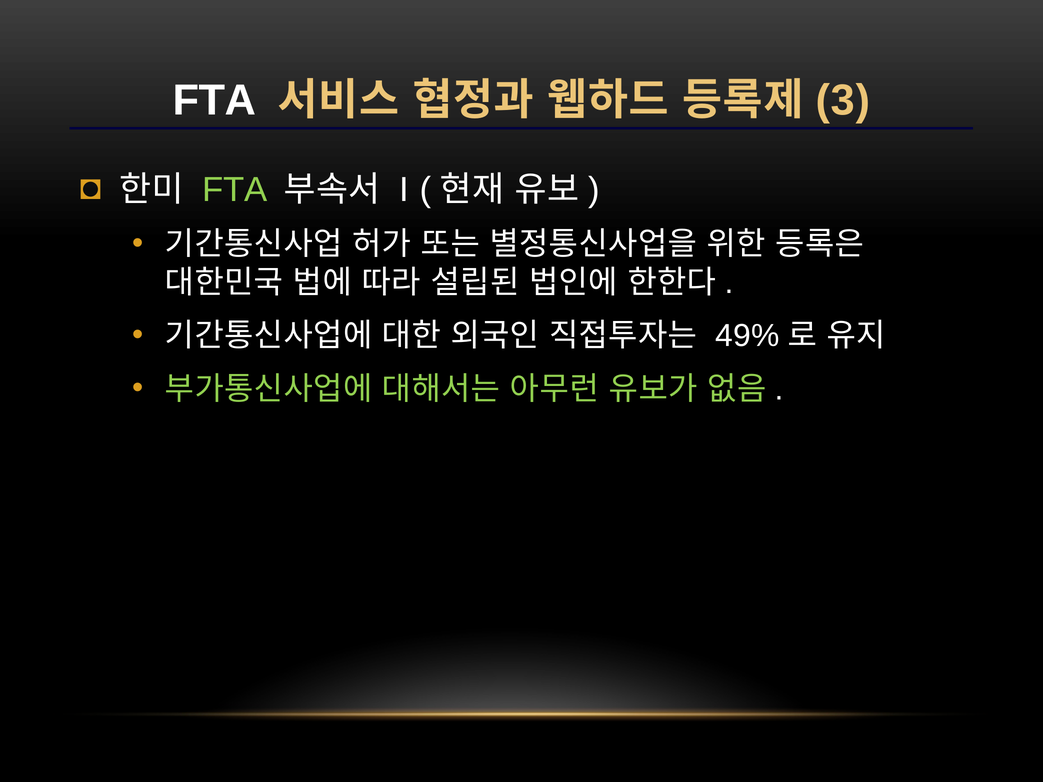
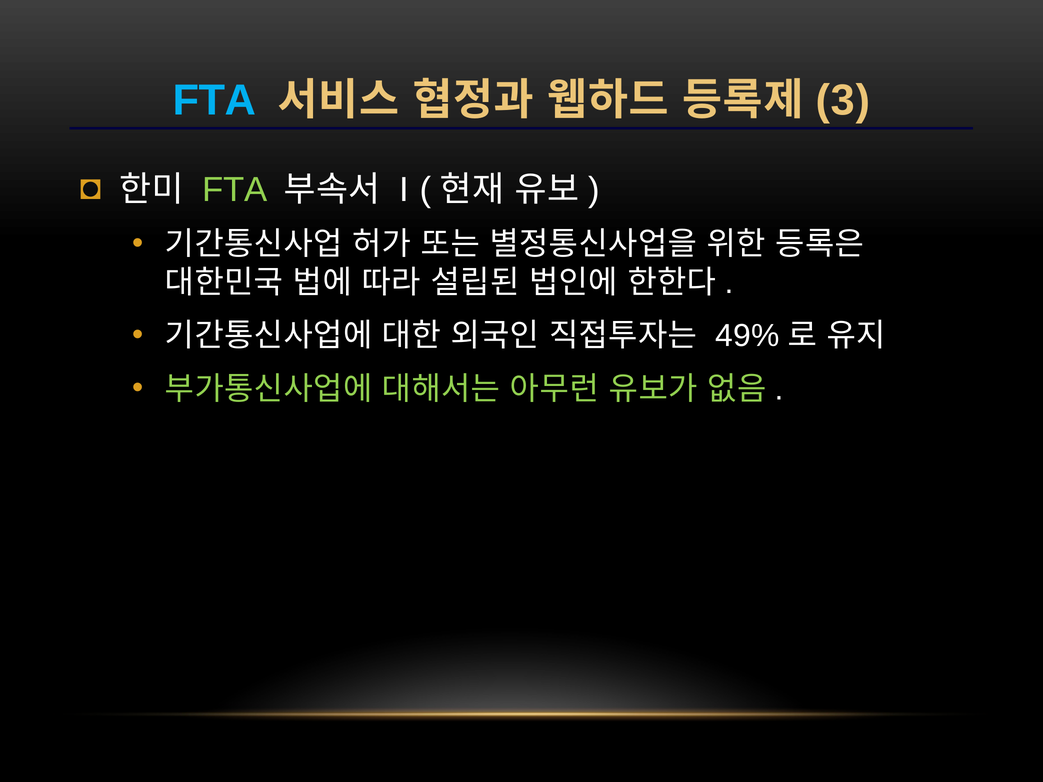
FTA at (214, 101) colour: white -> light blue
